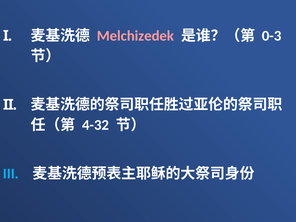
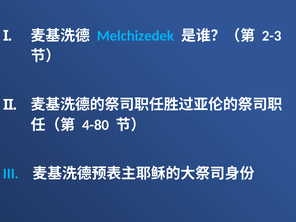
Melchizedek colour: pink -> light blue
0-3: 0-3 -> 2-3
4-32: 4-32 -> 4-80
